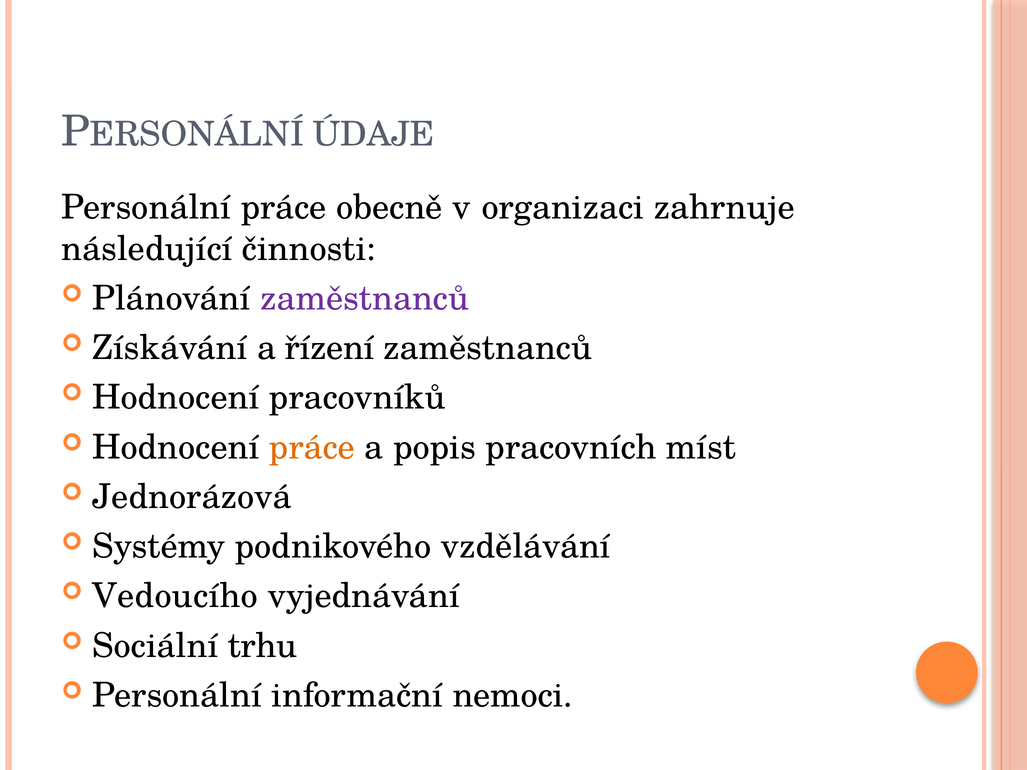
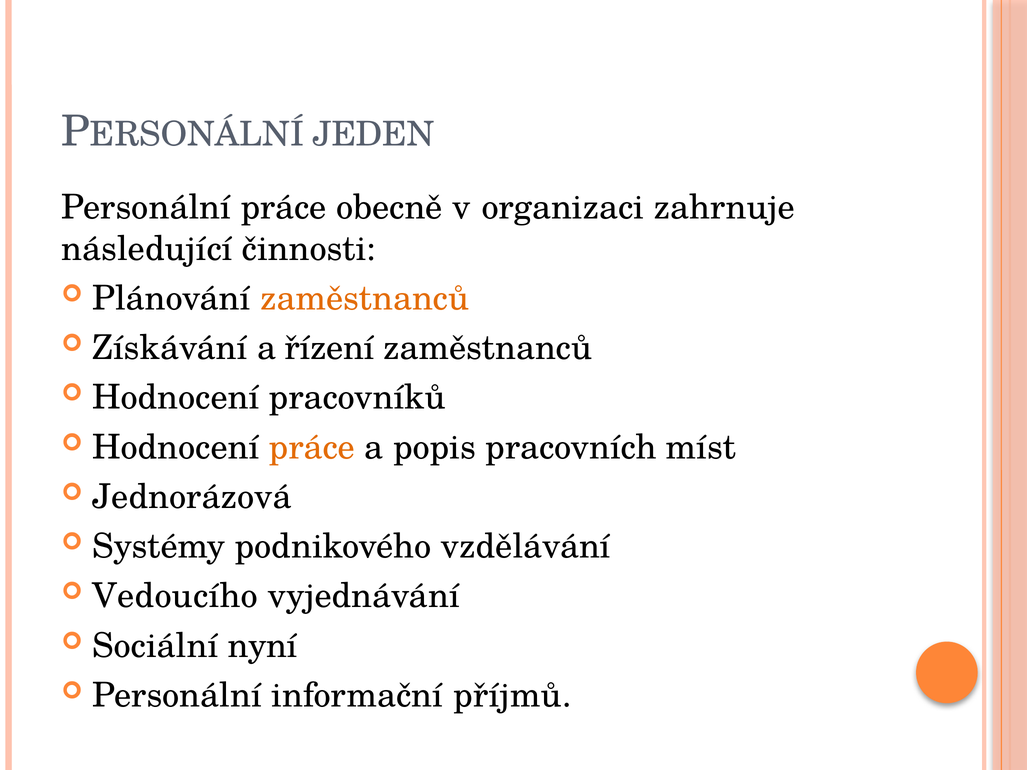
ÚDAJE: ÚDAJE -> JEDEN
zaměstnanců at (365, 298) colour: purple -> orange
trhu: trhu -> nyní
nemoci: nemoci -> příjmů
